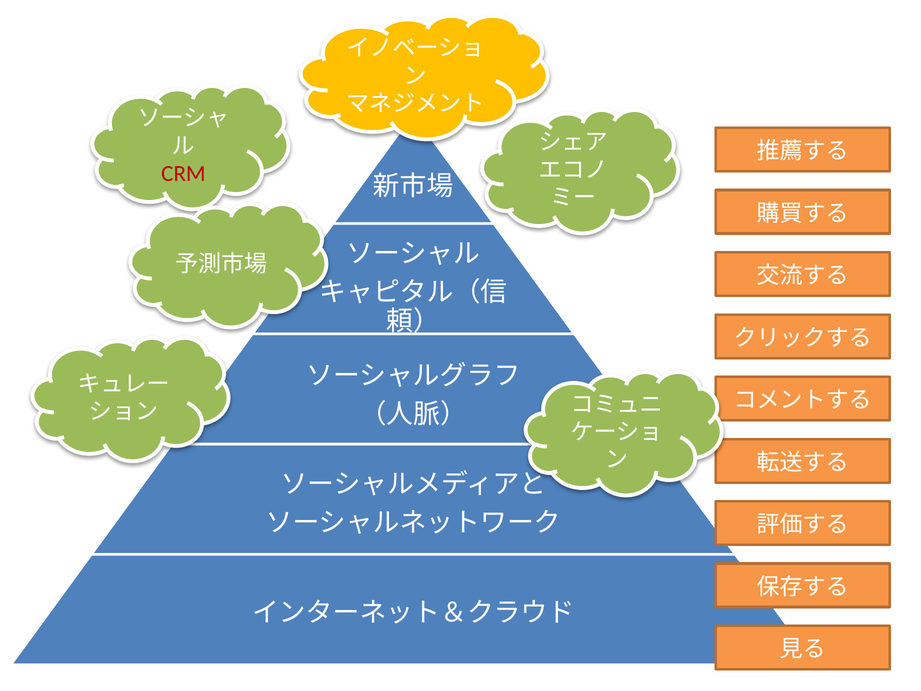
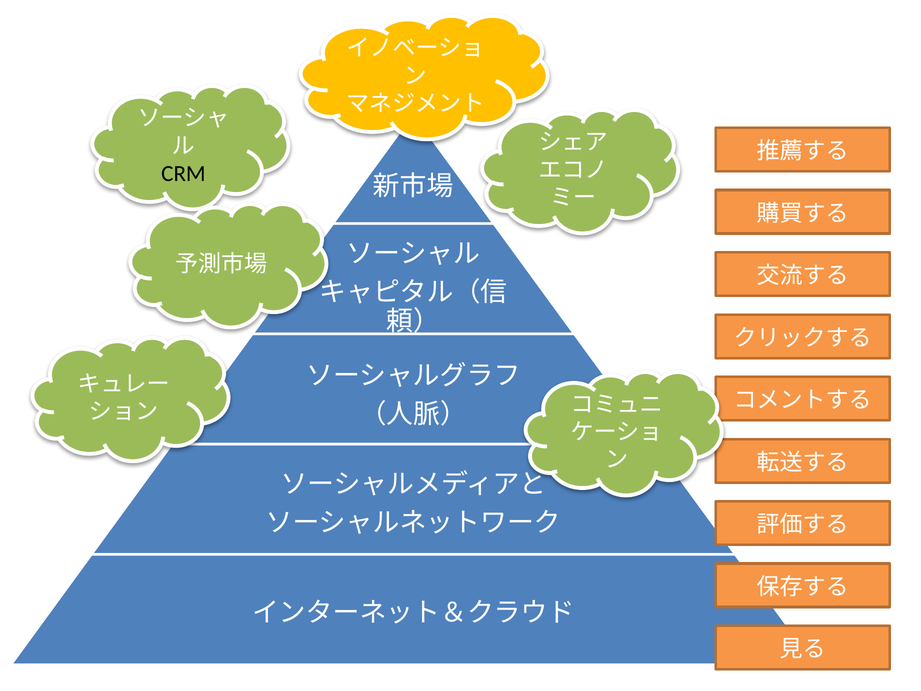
CRM colour: red -> black
